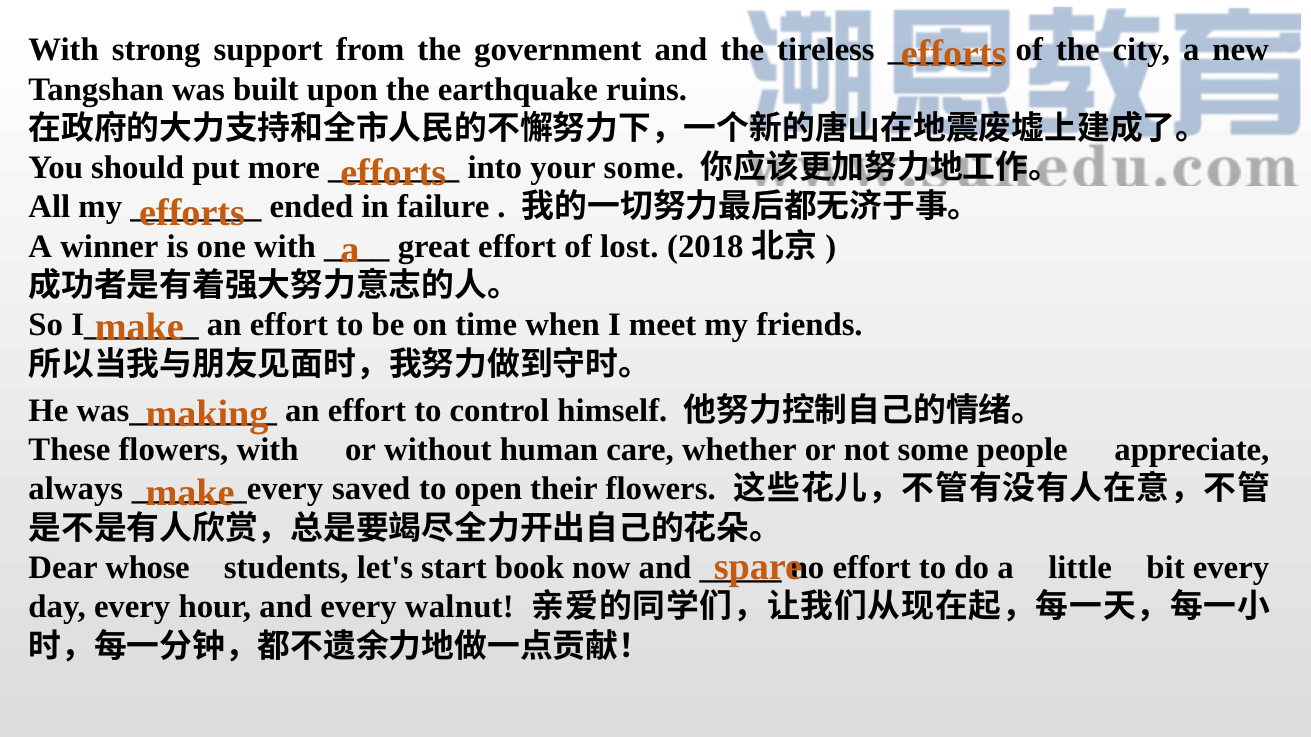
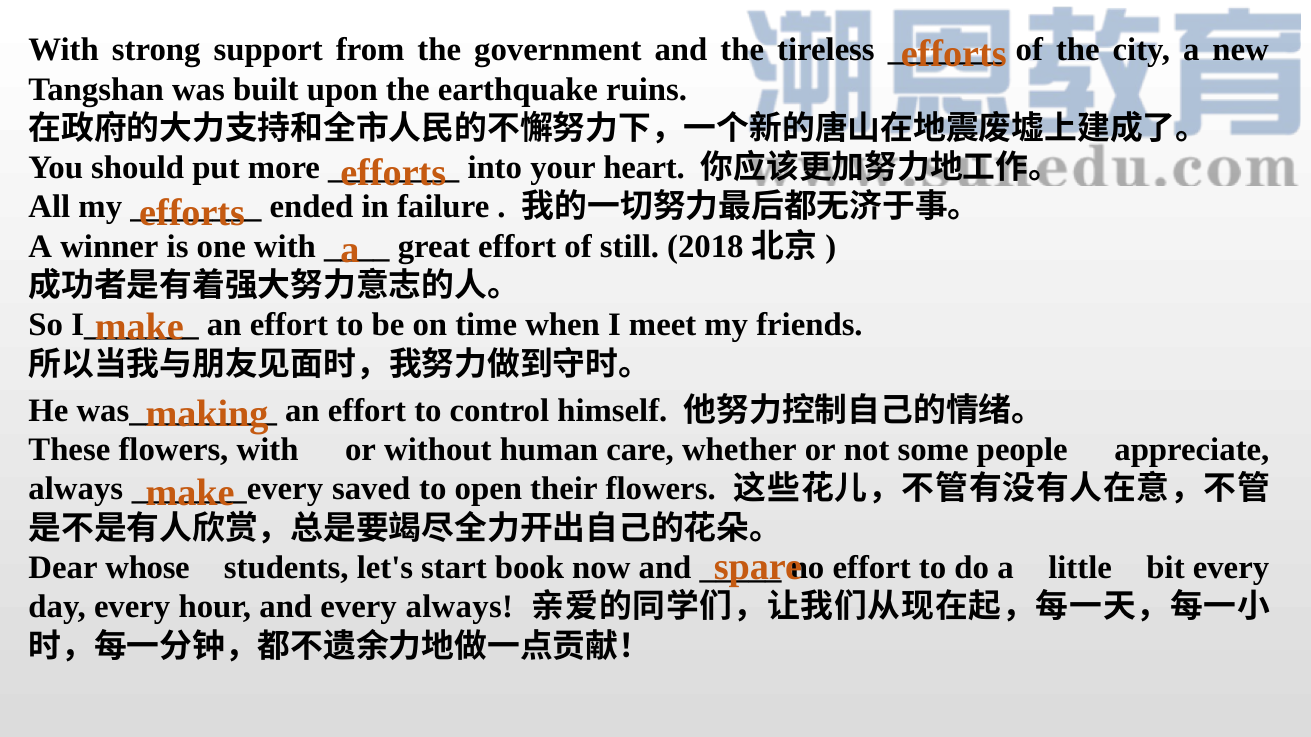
your some: some -> heart
lost: lost -> still
every walnut: walnut -> always
